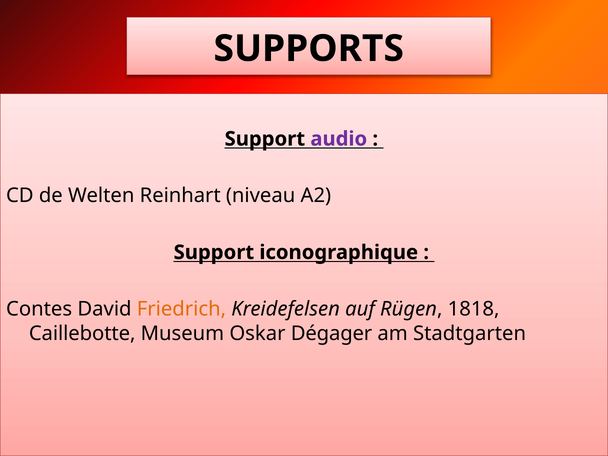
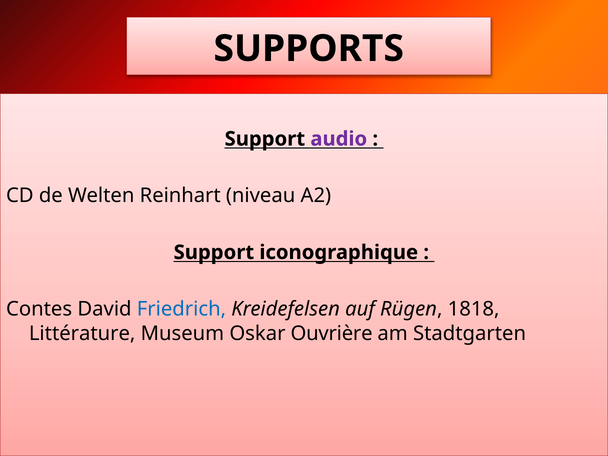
Friedrich colour: orange -> blue
Caillebotte: Caillebotte -> Littérature
Dégager: Dégager -> Ouvrière
